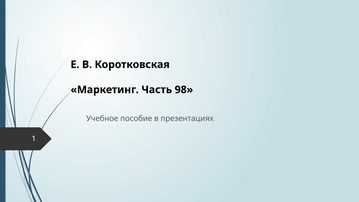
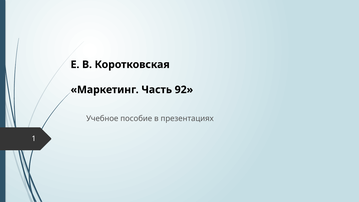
98: 98 -> 92
